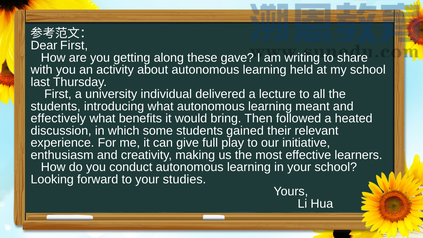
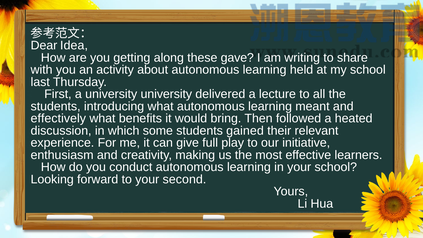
Dear First: First -> Idea
university individual: individual -> university
studies: studies -> second
